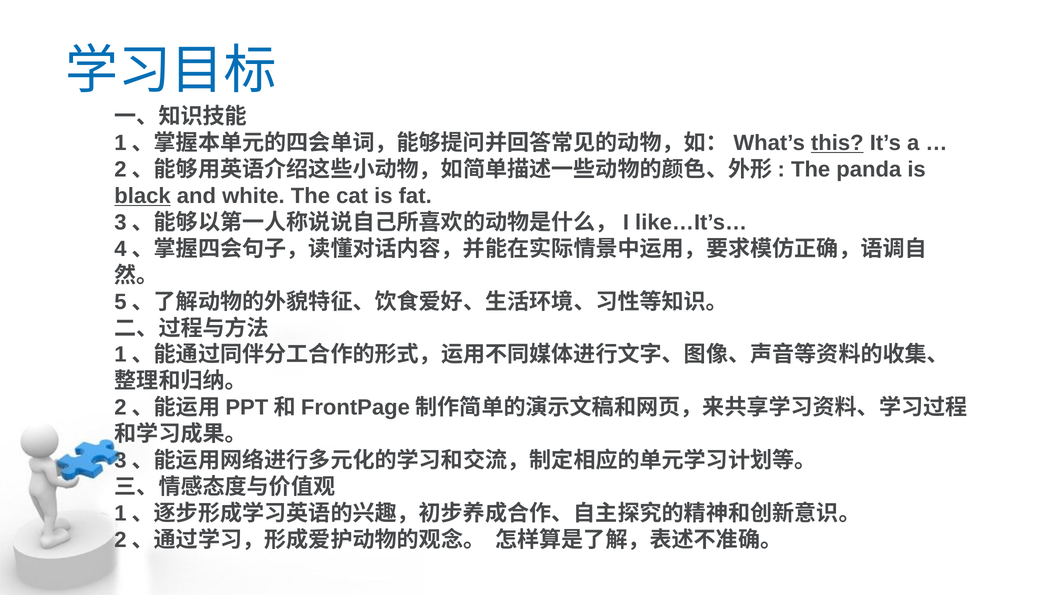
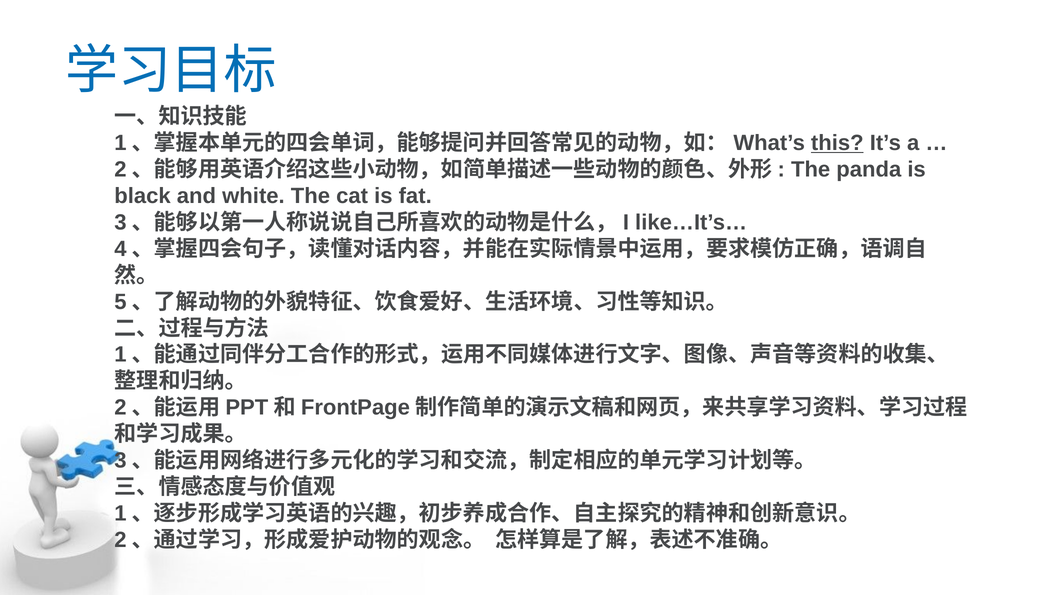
black underline: present -> none
